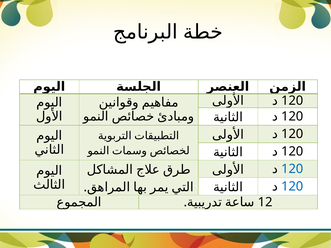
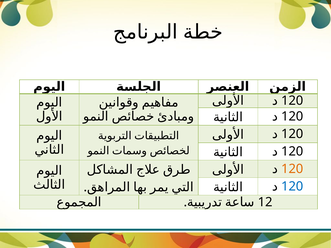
120 at (292, 169) colour: blue -> orange
